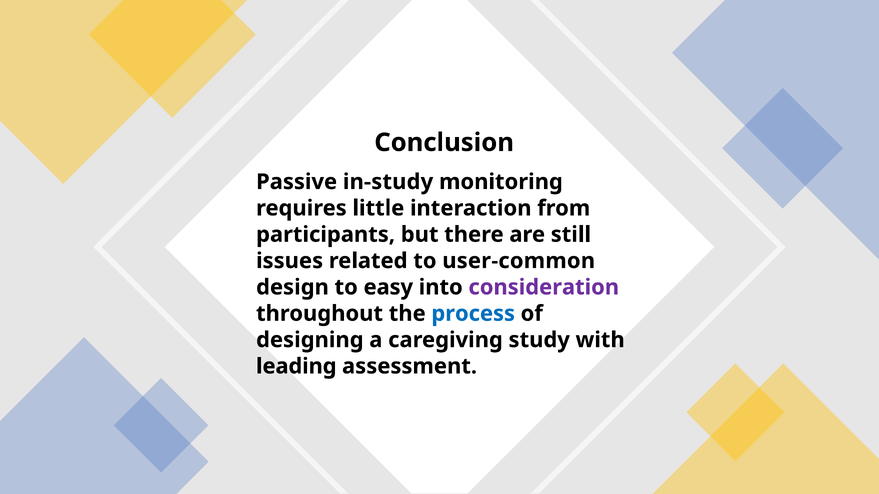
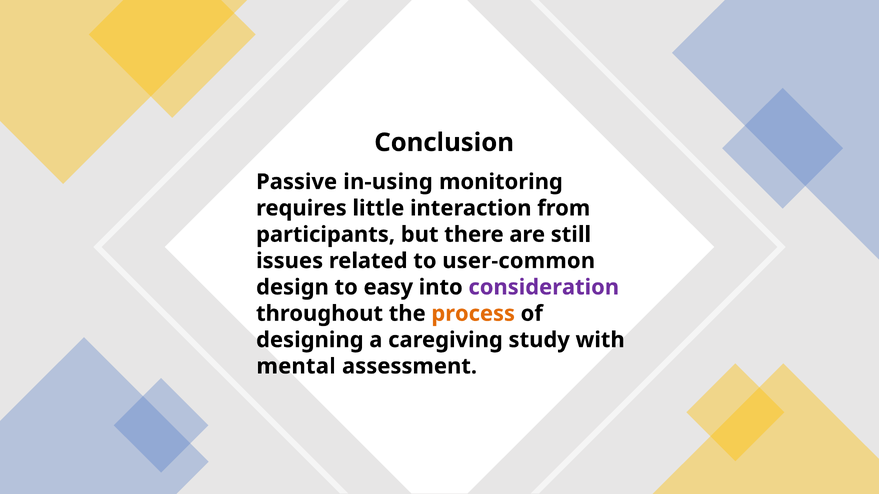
in-study: in-study -> in-using
process colour: blue -> orange
leading: leading -> mental
